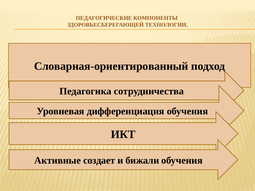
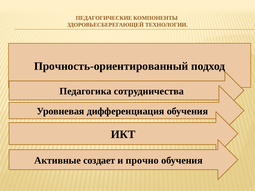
Словарная-ориентированный: Словарная-ориентированный -> Прочность-ориентированный
бижали: бижали -> прочно
